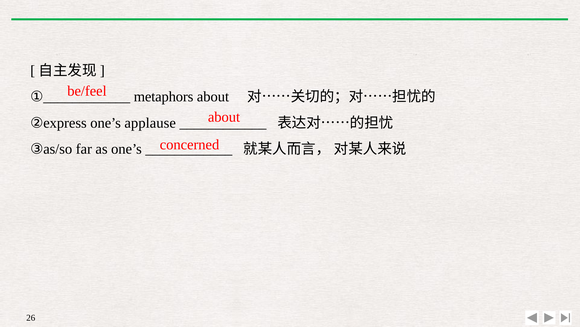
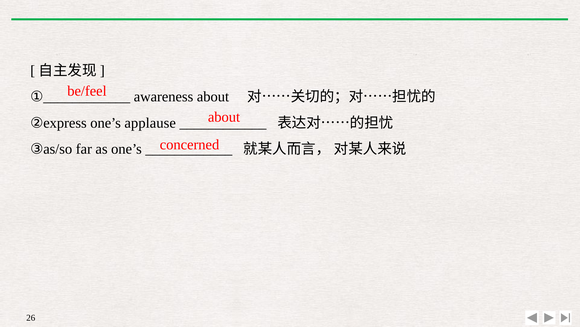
metaphors: metaphors -> awareness
